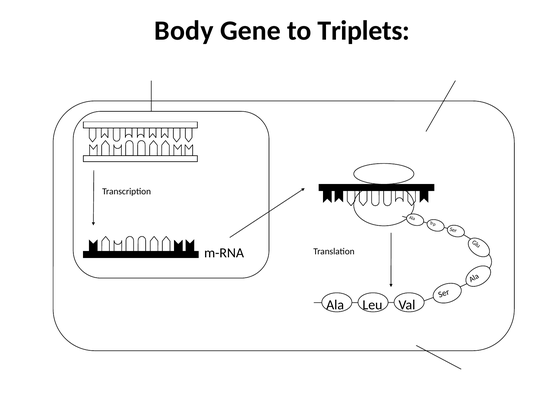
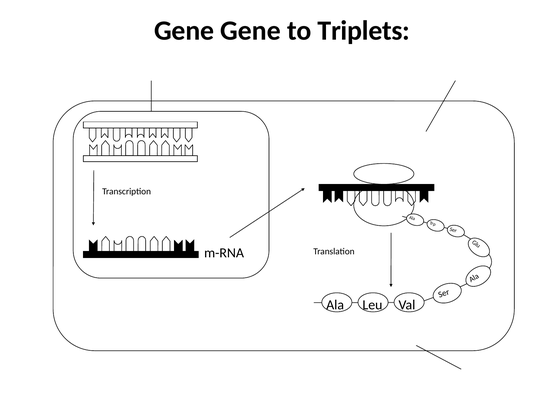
Body at (184, 31): Body -> Gene
